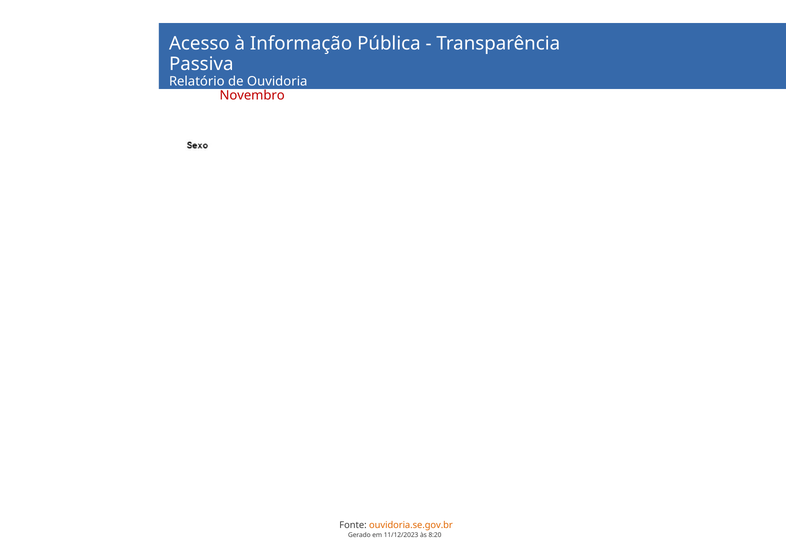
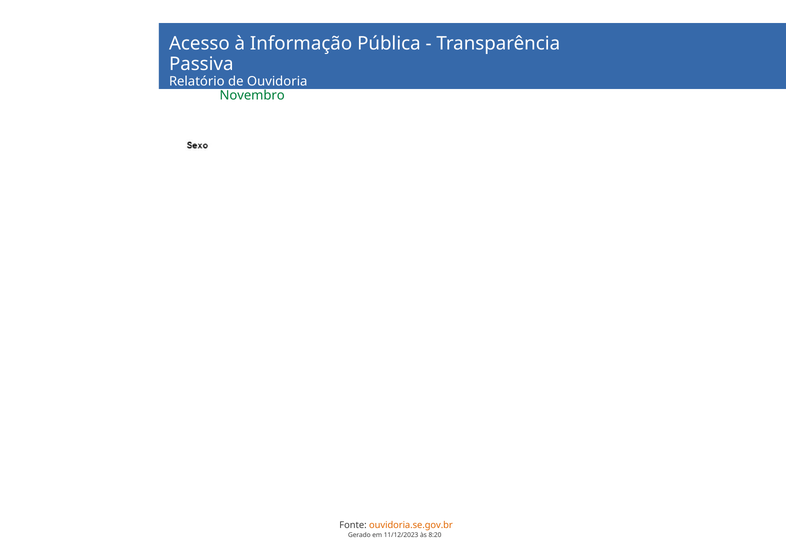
Novembro at (252, 95) colour: red -> green
